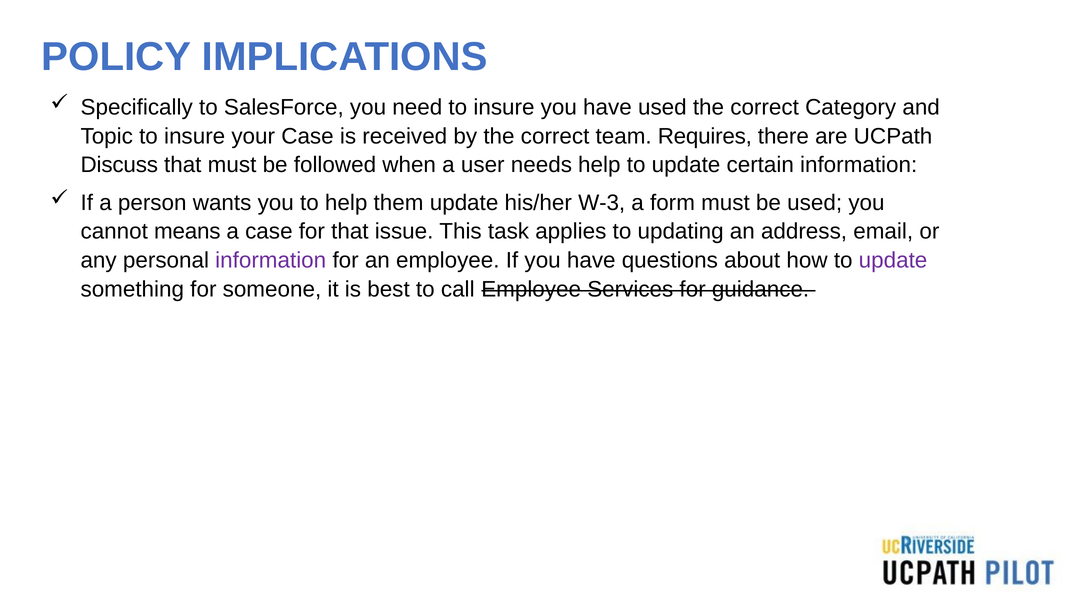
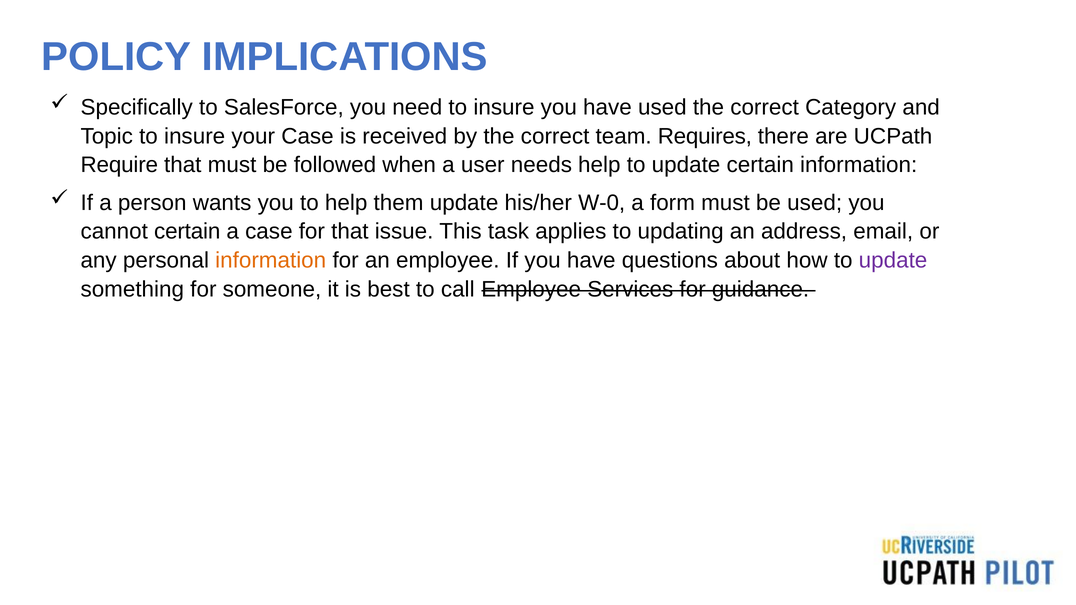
Discuss: Discuss -> Require
W-3: W-3 -> W-0
cannot means: means -> certain
information at (271, 260) colour: purple -> orange
